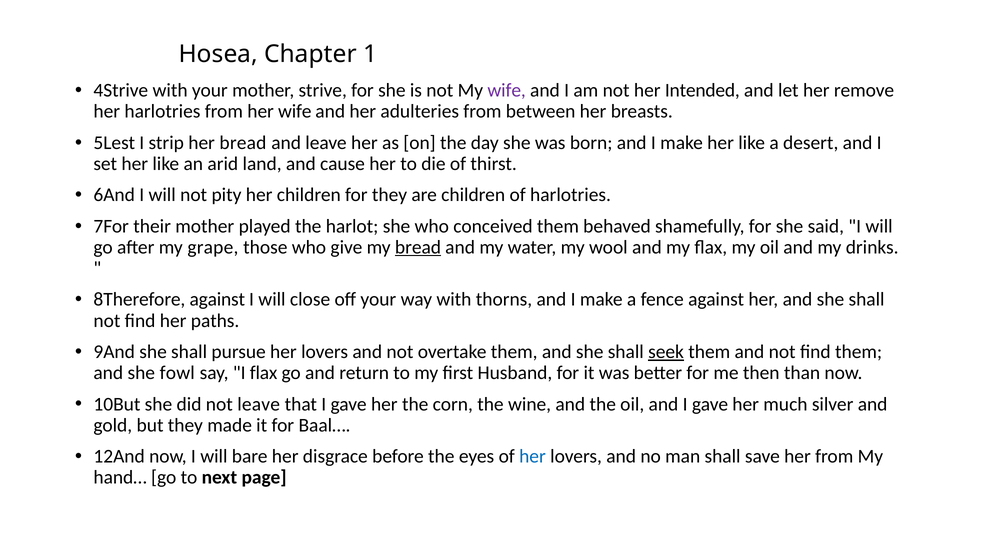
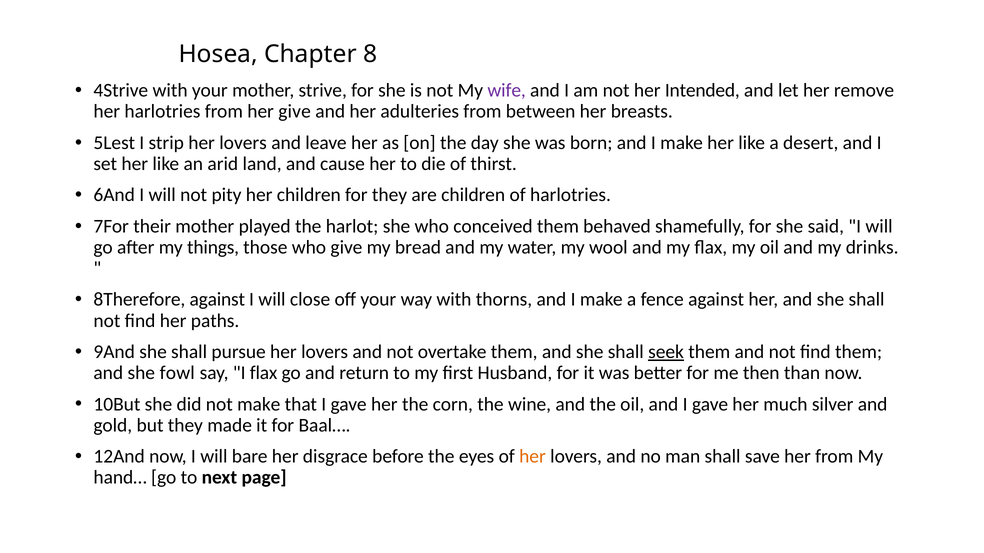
1: 1 -> 8
her wife: wife -> give
strip her bread: bread -> lovers
grape: grape -> things
bread at (418, 248) underline: present -> none
not leave: leave -> make
her at (532, 457) colour: blue -> orange
